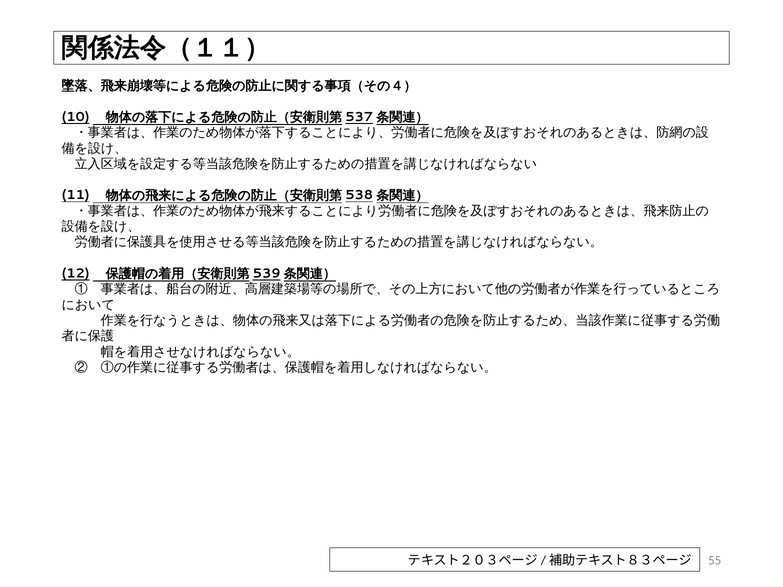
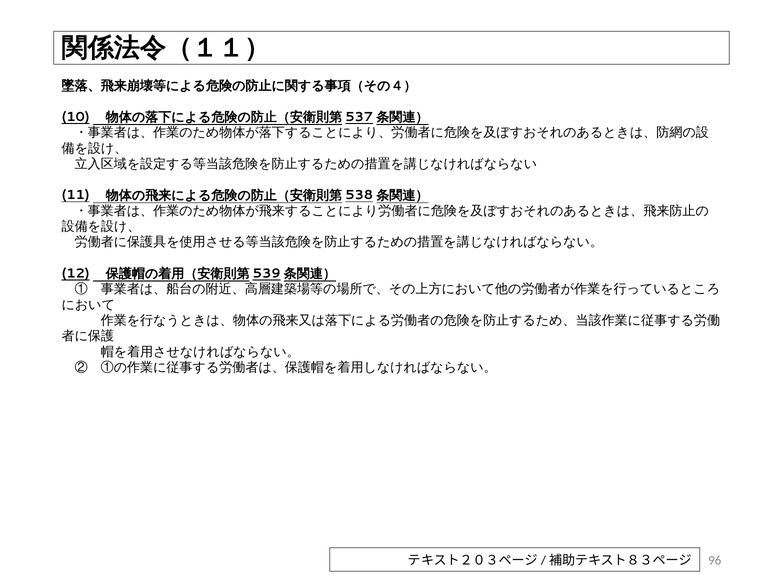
55: 55 -> 96
